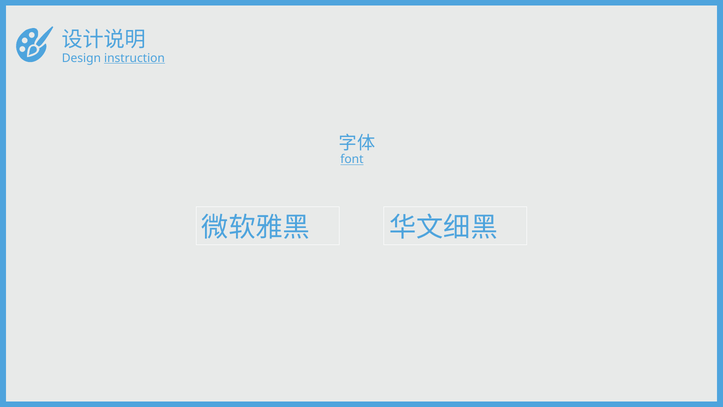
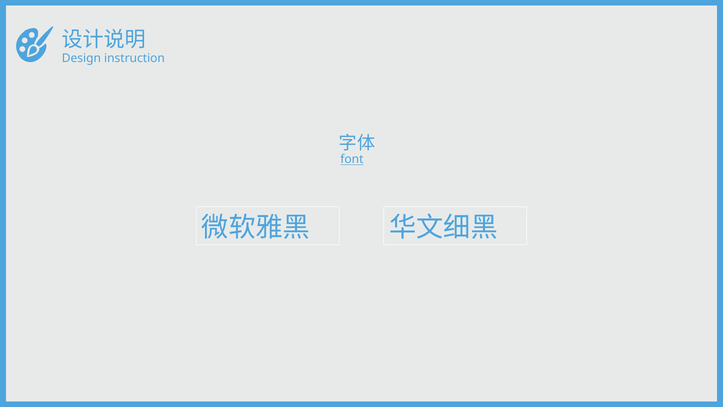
instruction underline: present -> none
